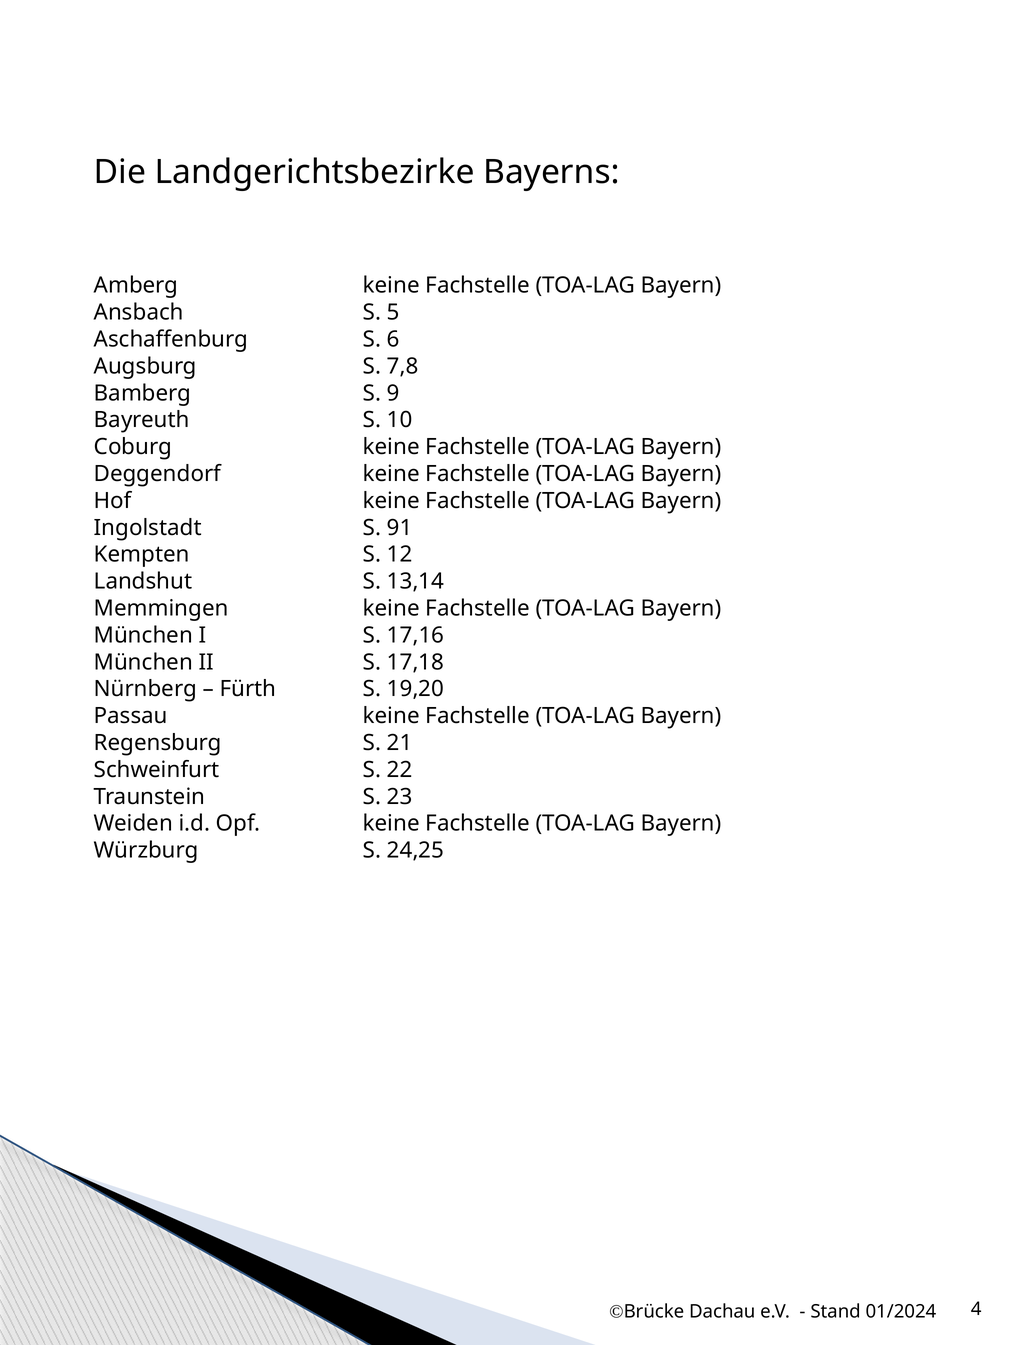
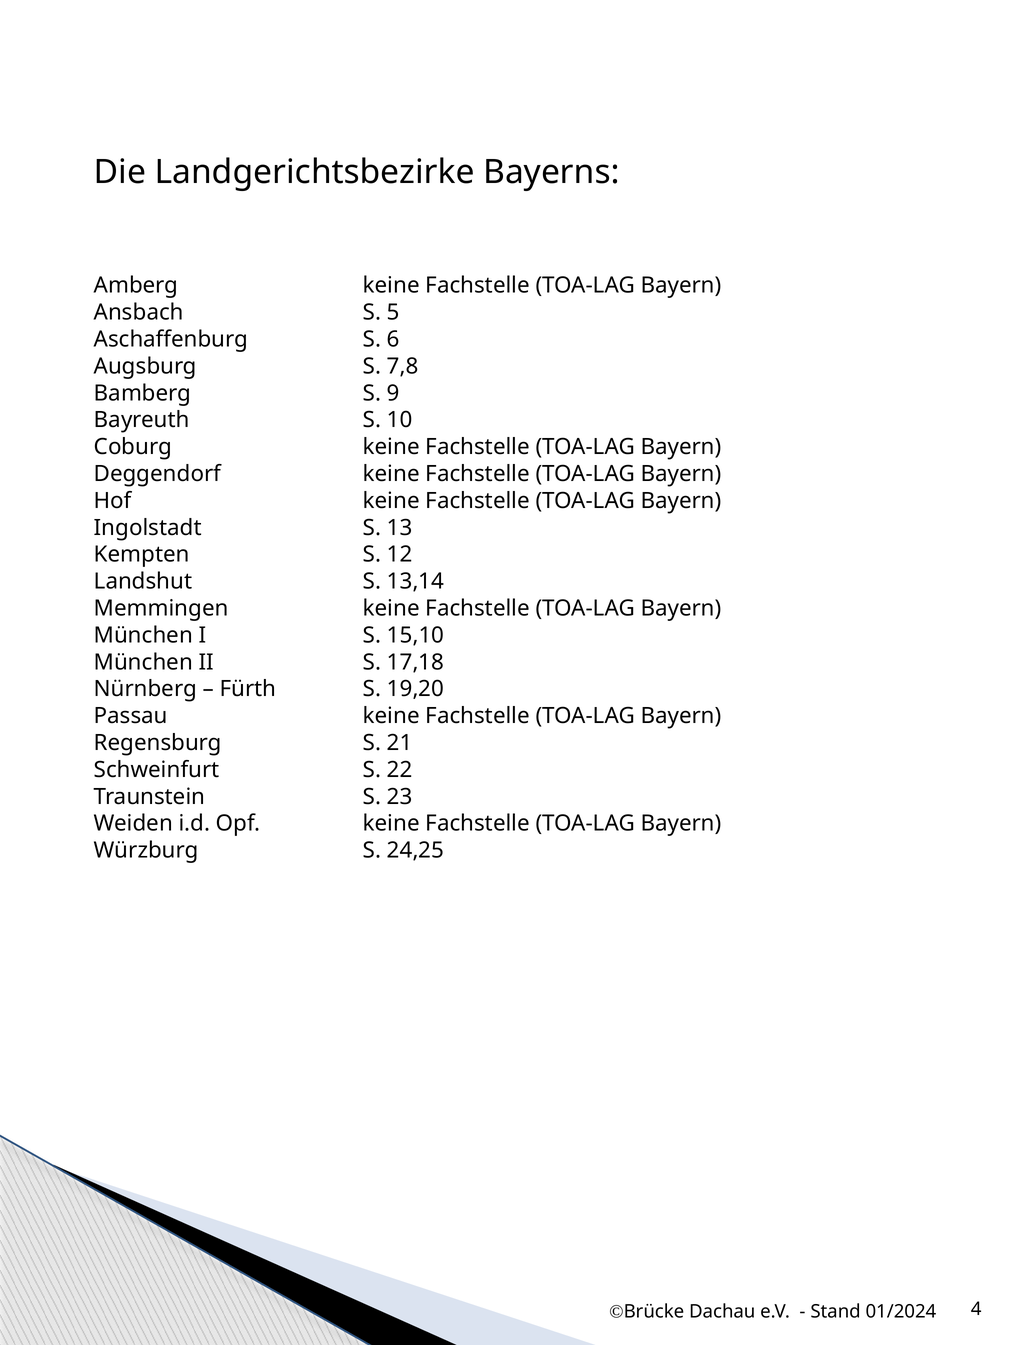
91: 91 -> 13
17,16: 17,16 -> 15,10
